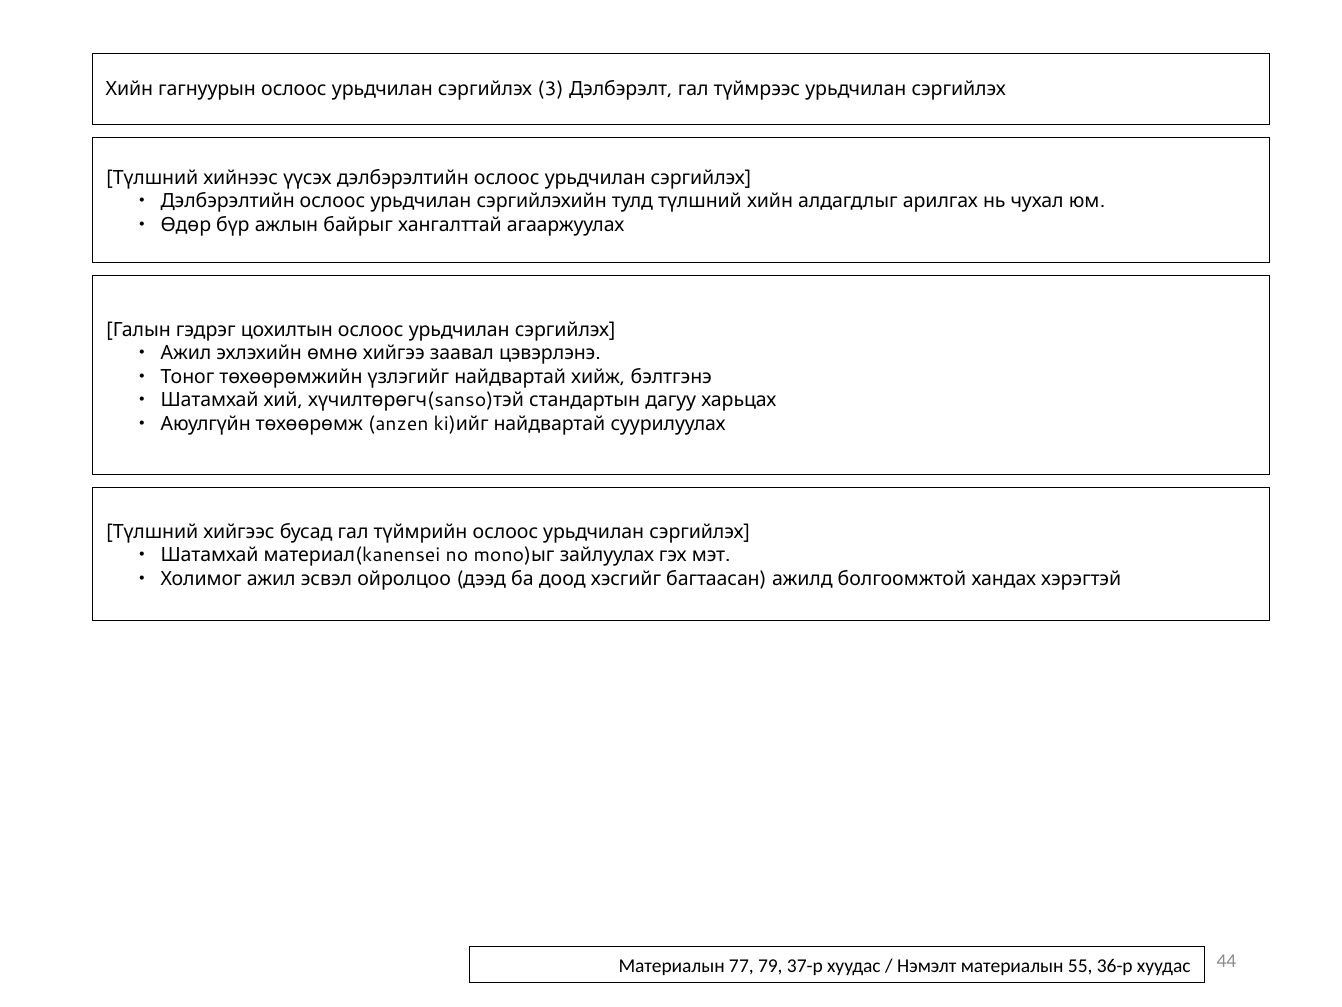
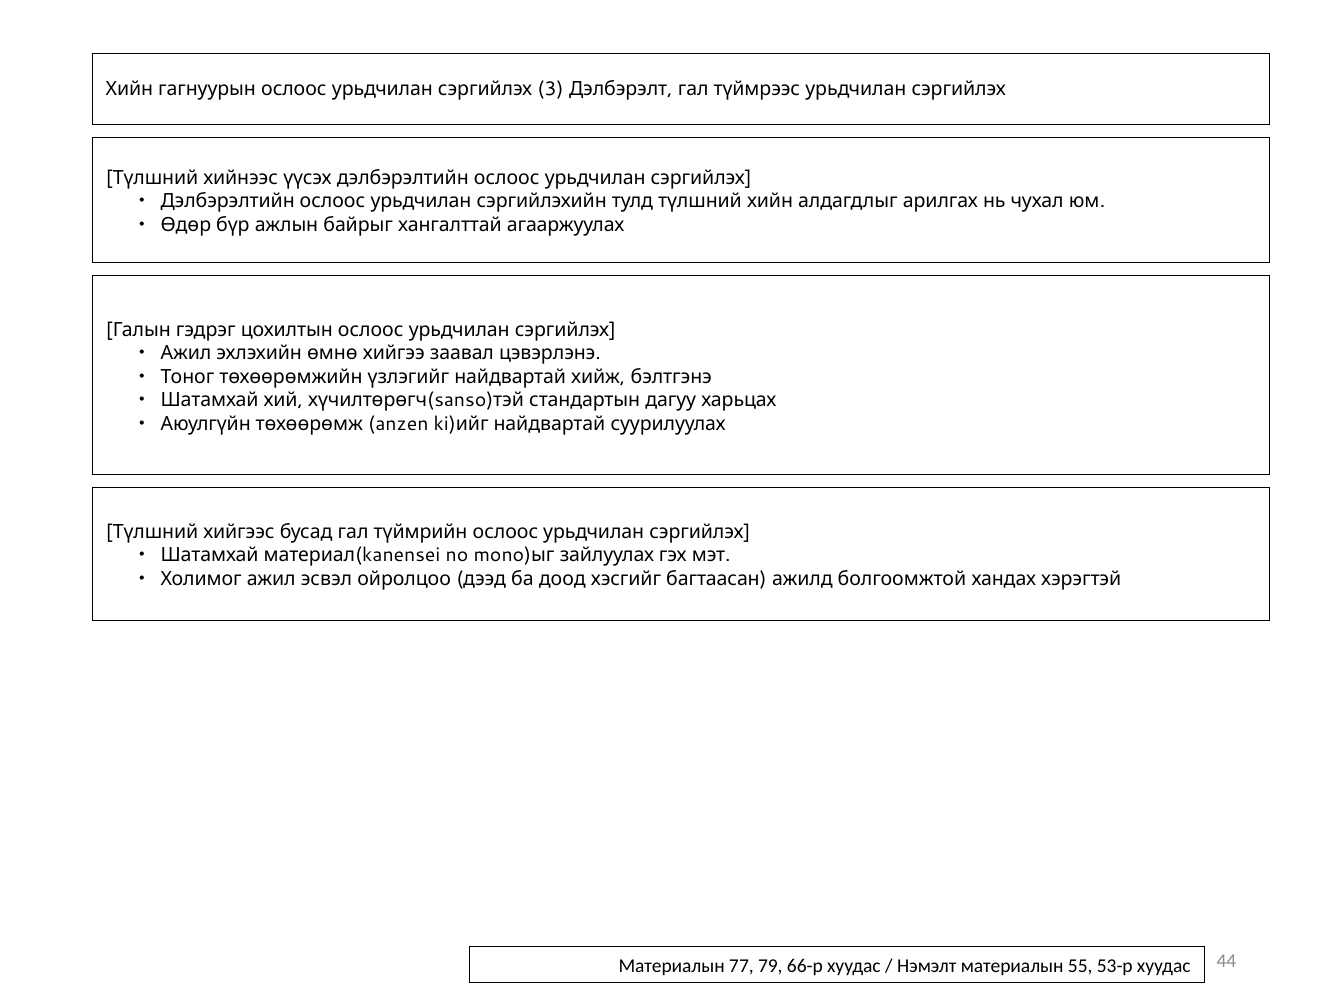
37-р: 37-р -> 66-р
36-р: 36-р -> 53-р
